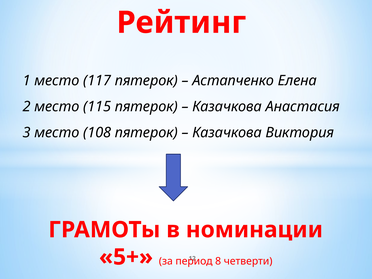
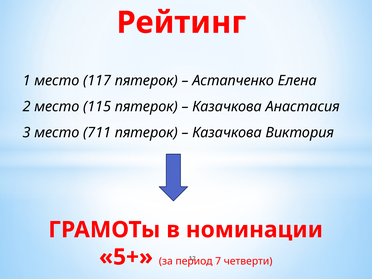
108: 108 -> 711
8: 8 -> 7
